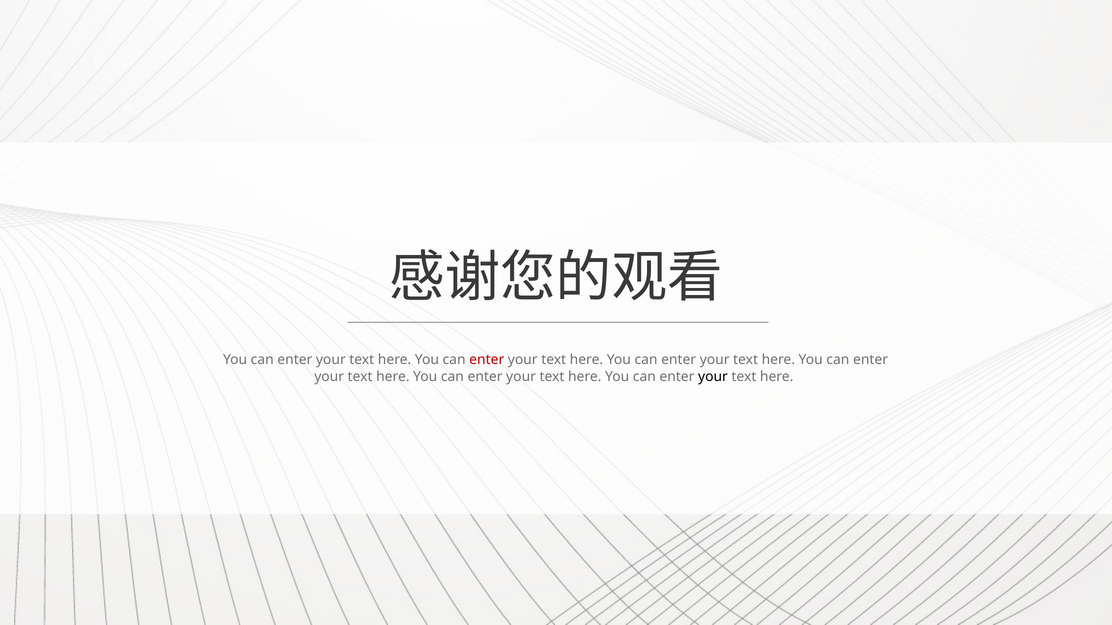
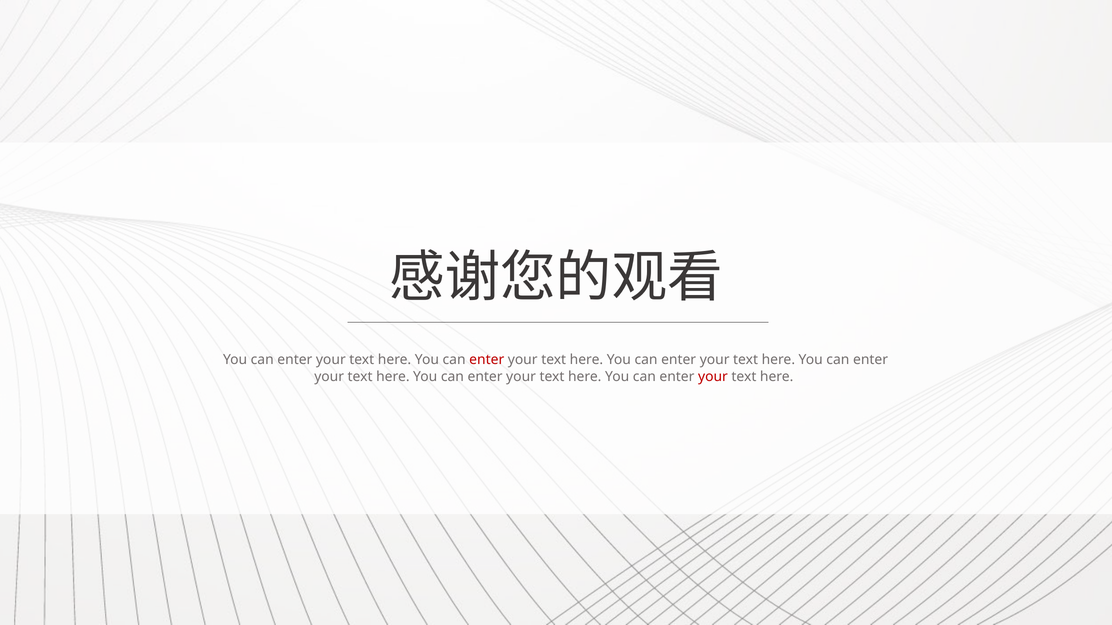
your at (713, 377) colour: black -> red
